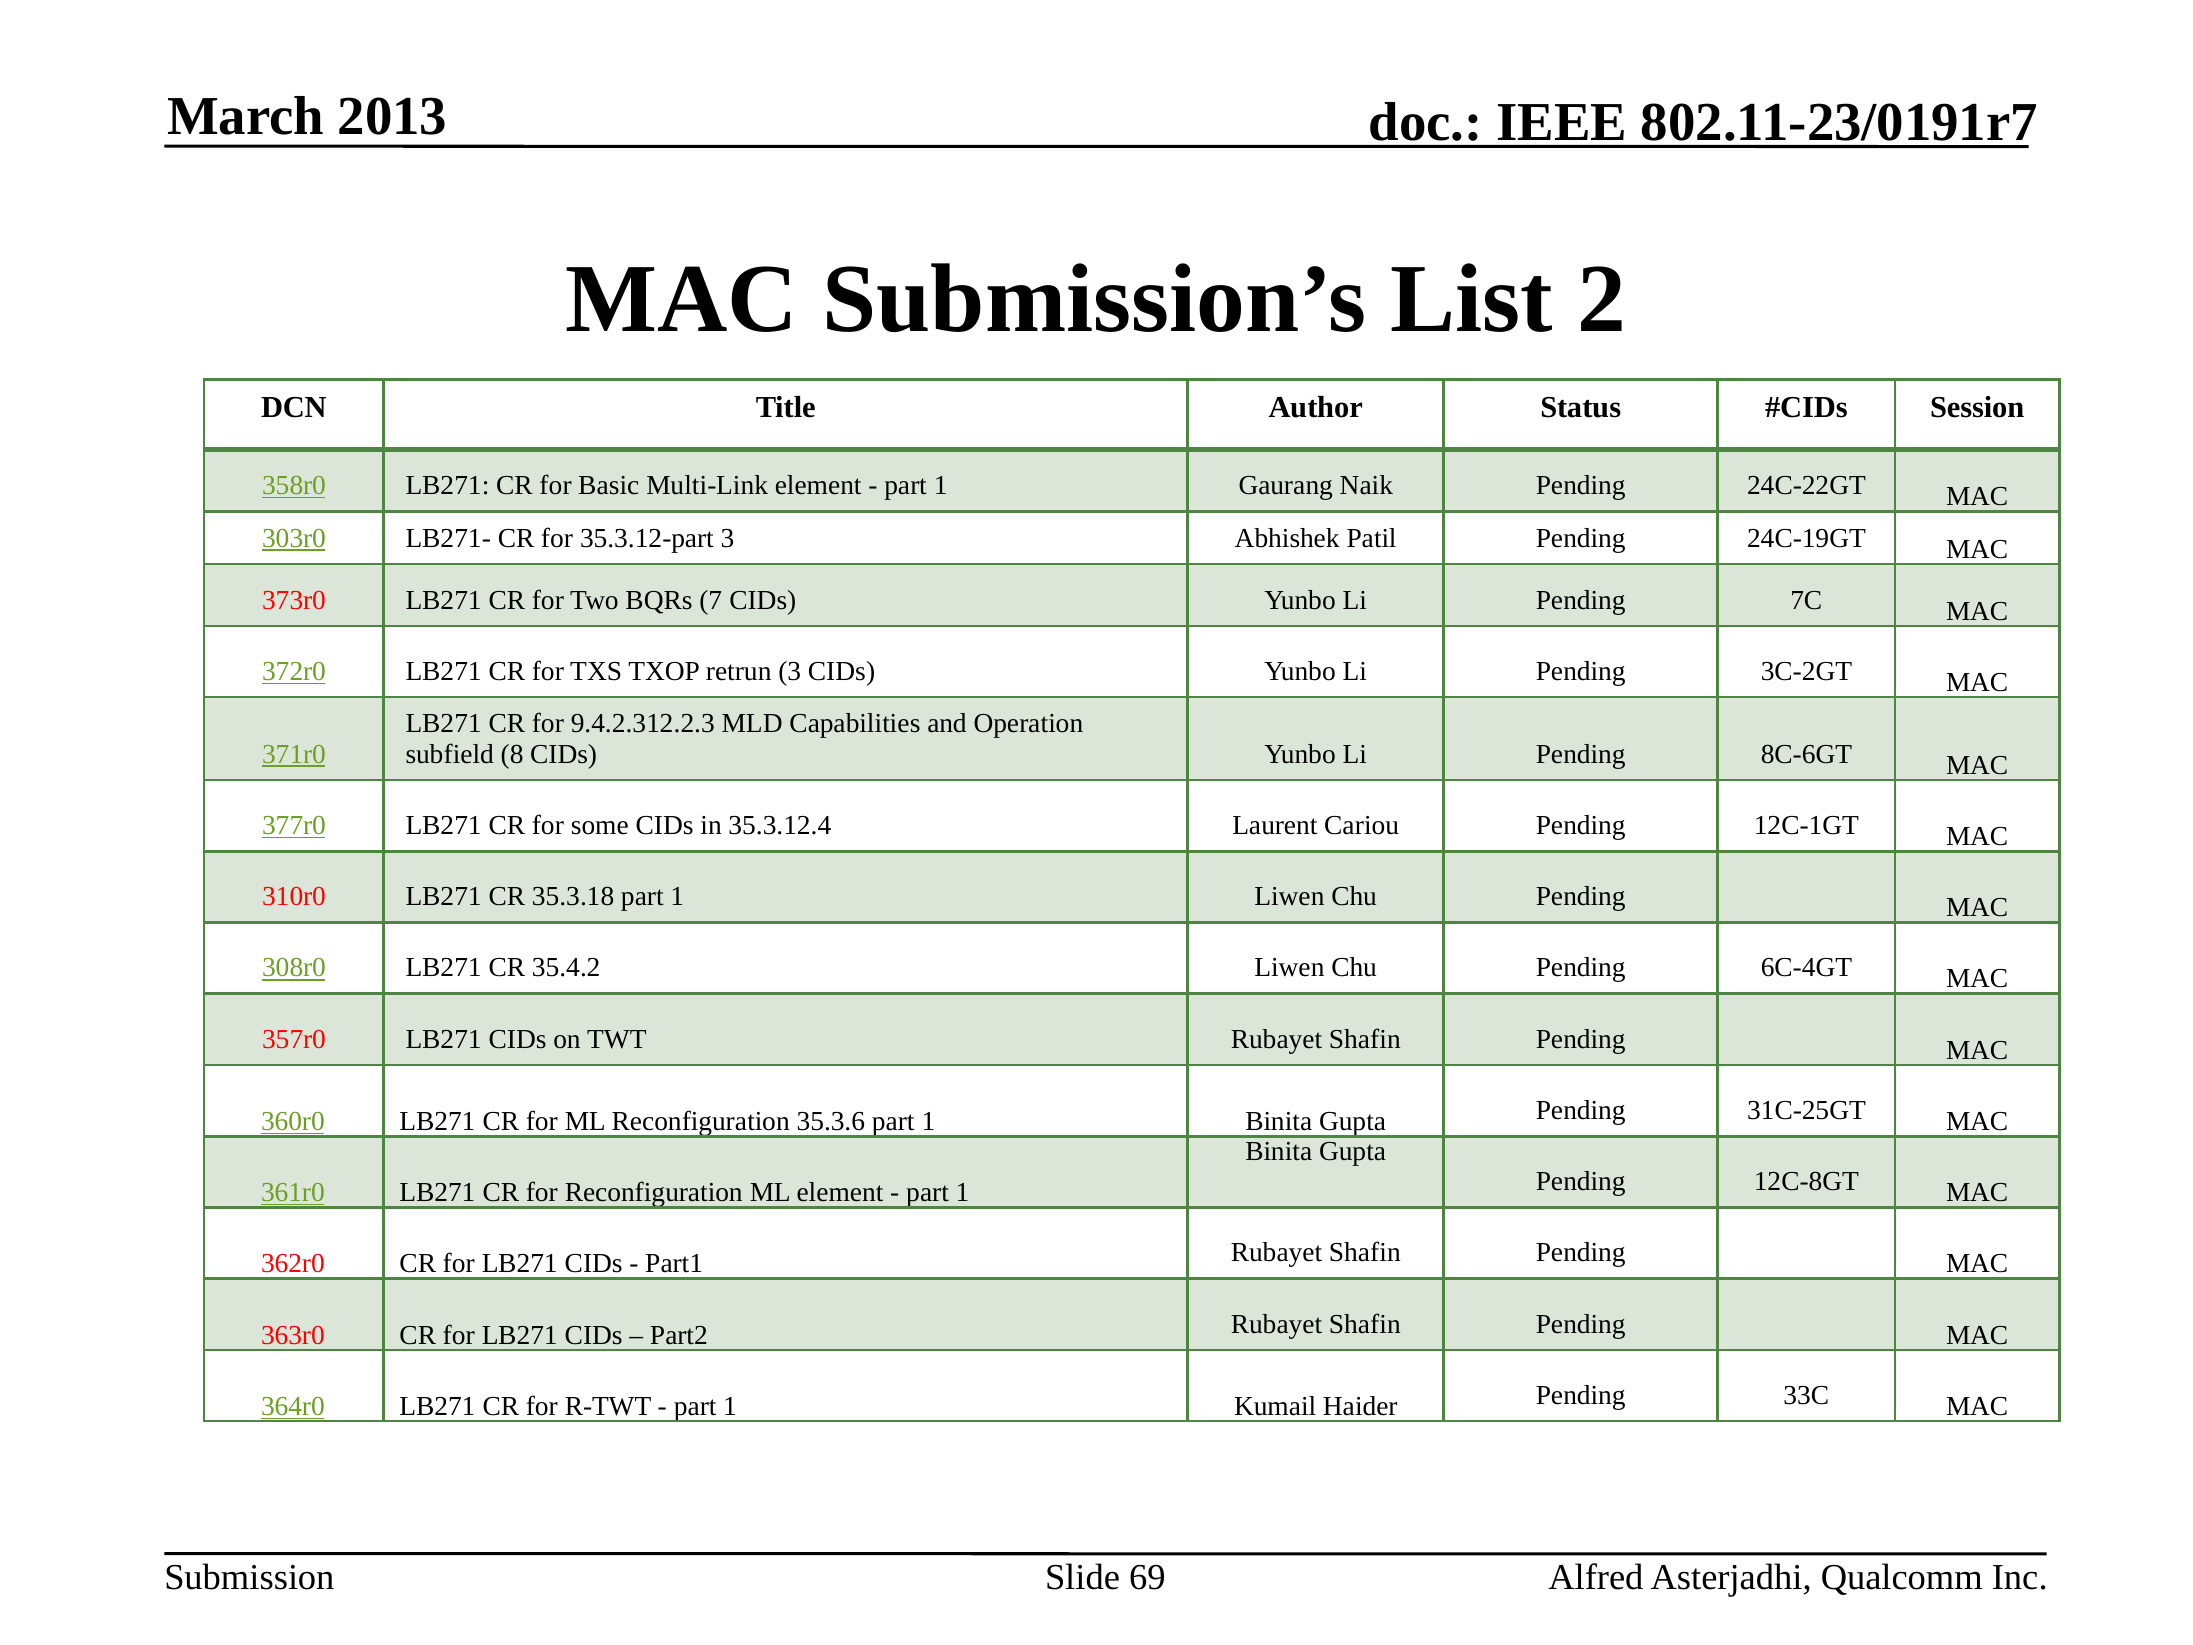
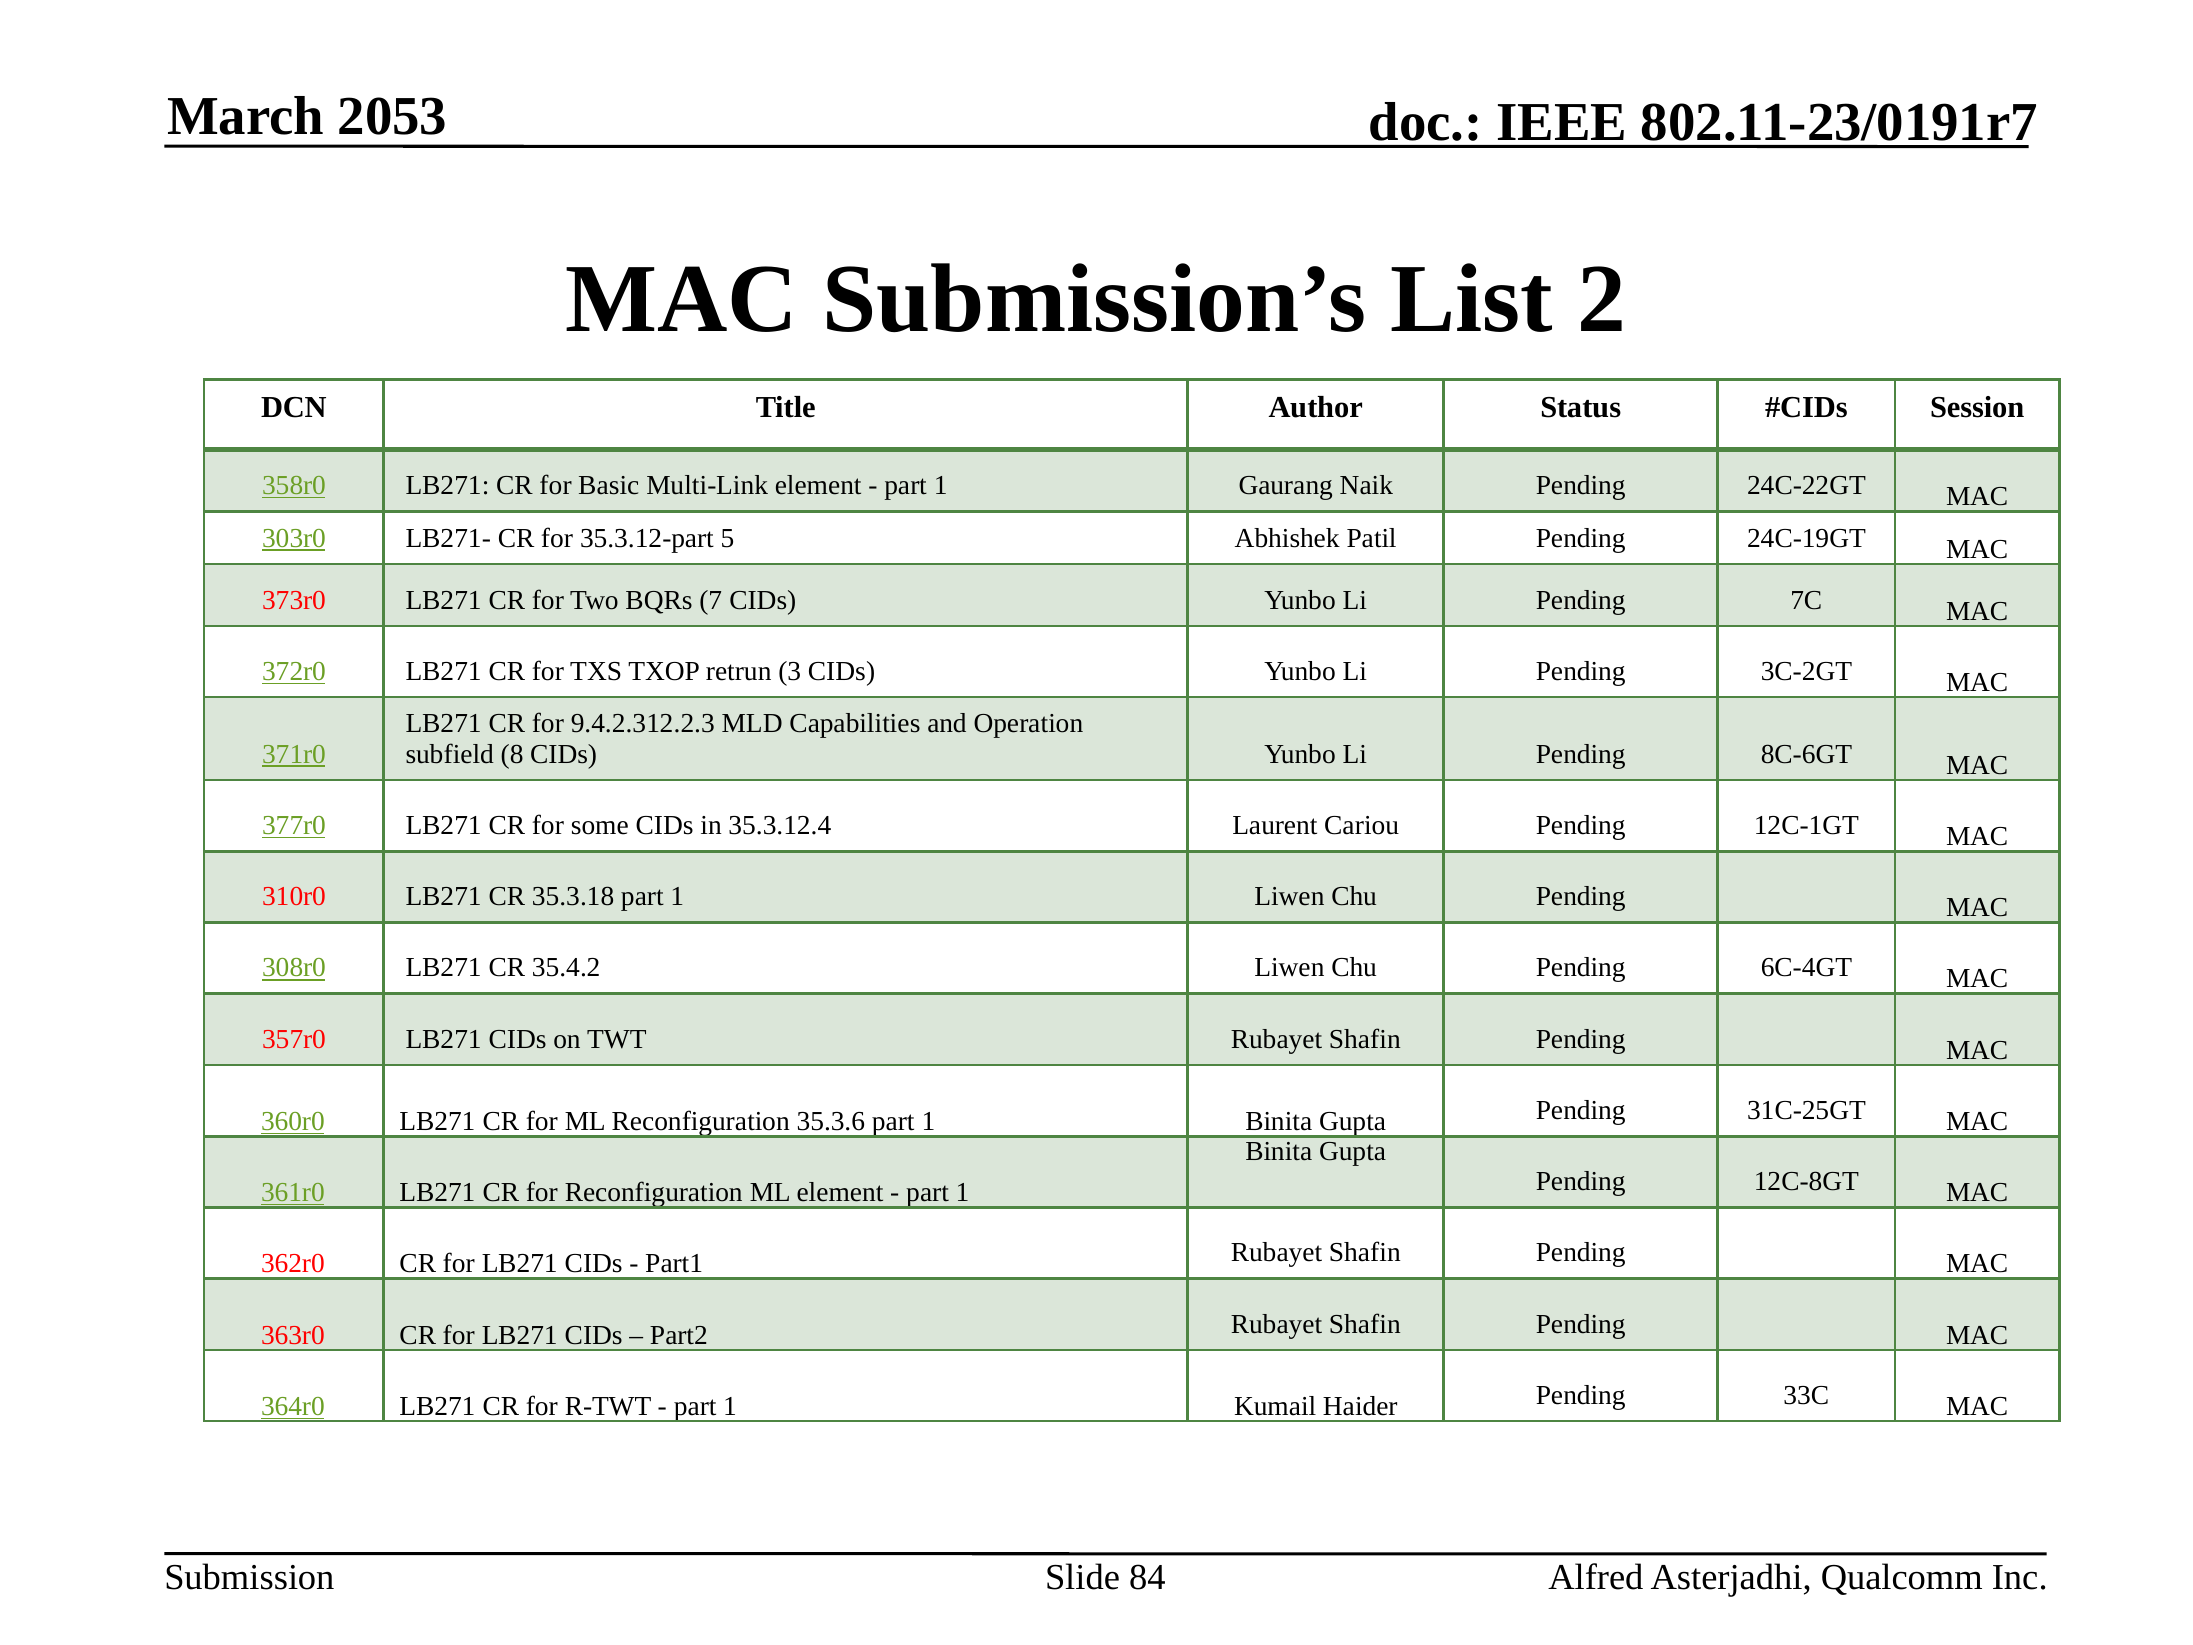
2013: 2013 -> 2053
35.3.12-part 3: 3 -> 5
69: 69 -> 84
